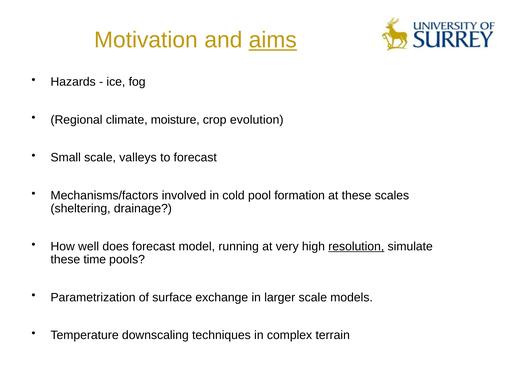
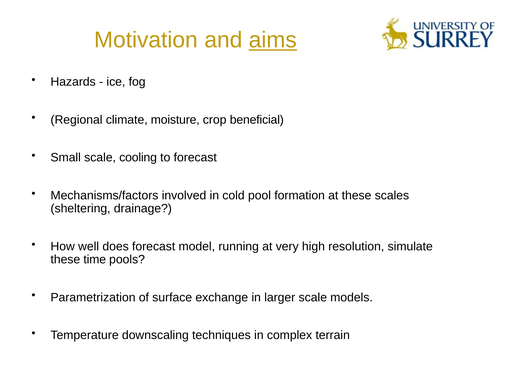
evolution: evolution -> beneficial
valleys: valleys -> cooling
resolution underline: present -> none
